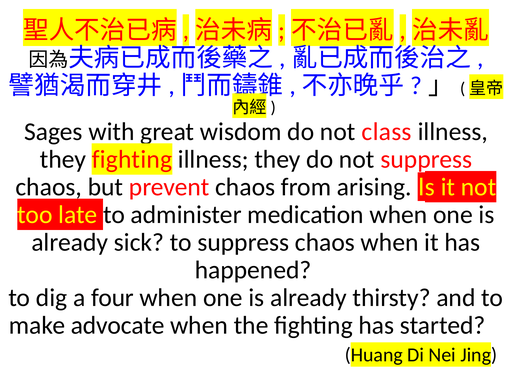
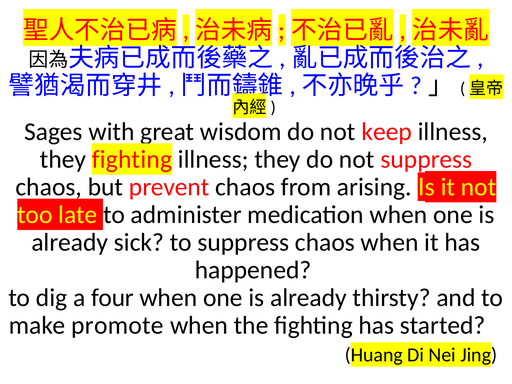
class: class -> keep
advocate: advocate -> promote
